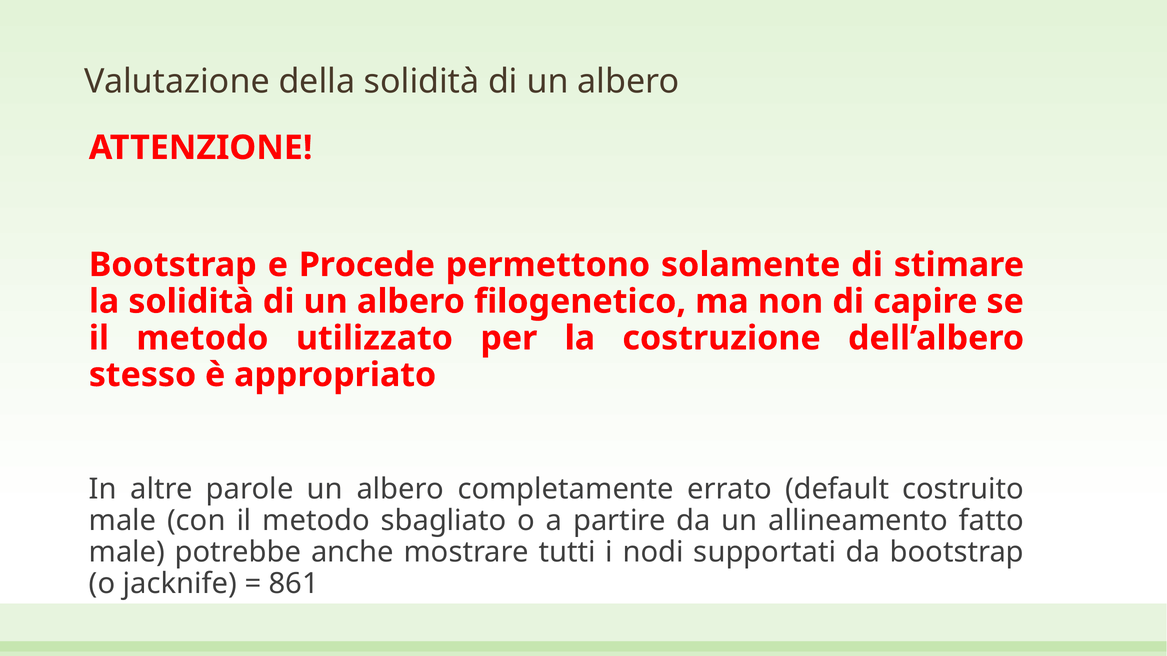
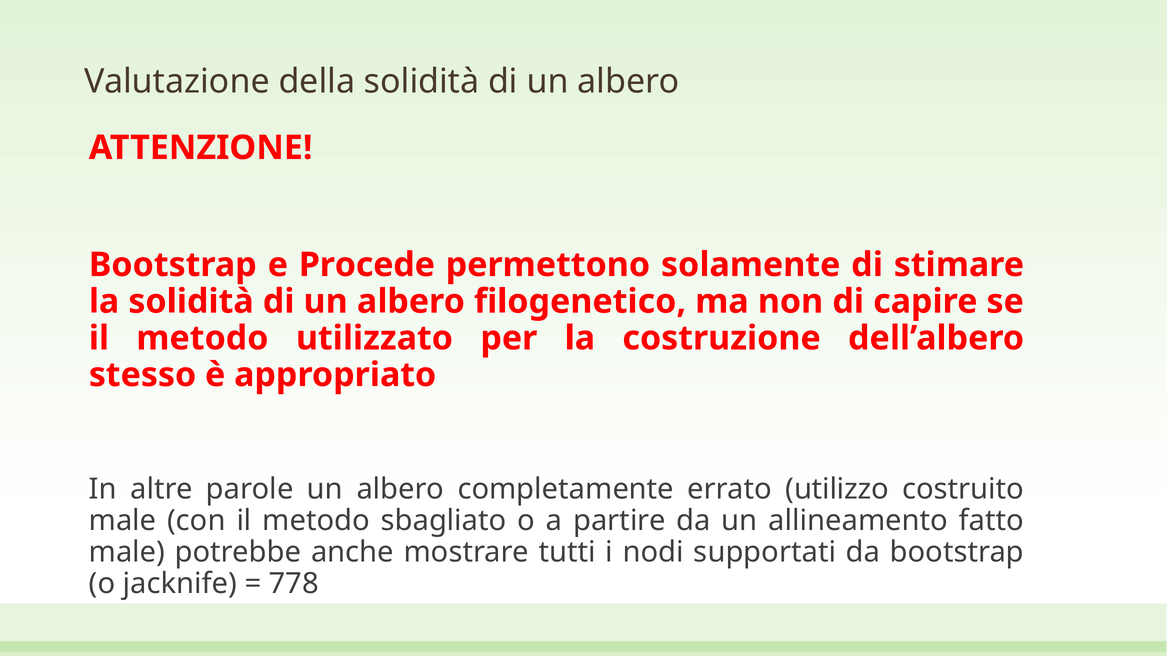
default: default -> utilizzo
861: 861 -> 778
